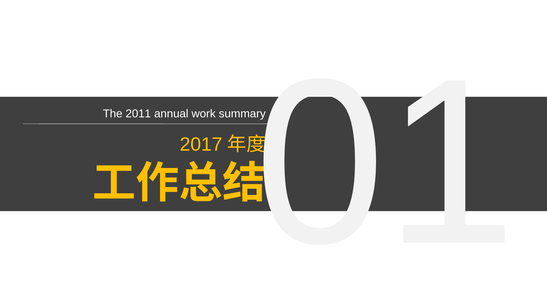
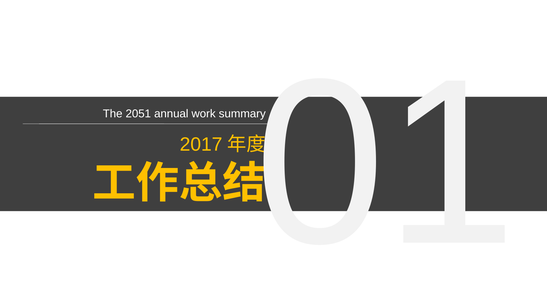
2011: 2011 -> 2051
